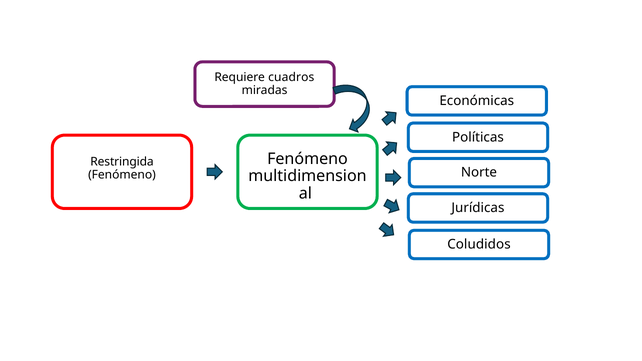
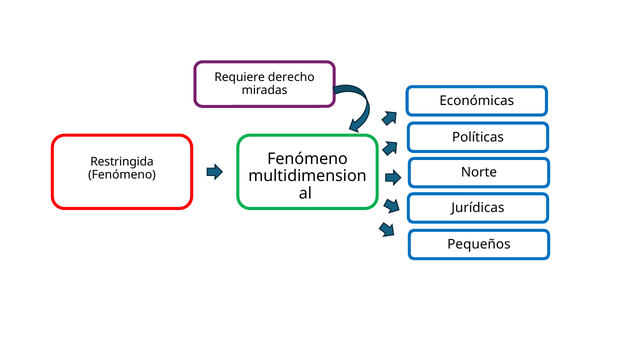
cuadros: cuadros -> derecho
Coludidos: Coludidos -> Pequeños
